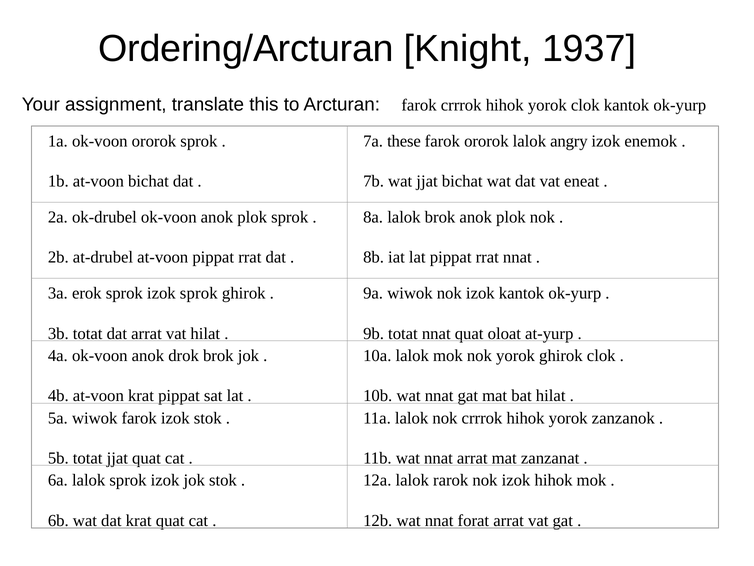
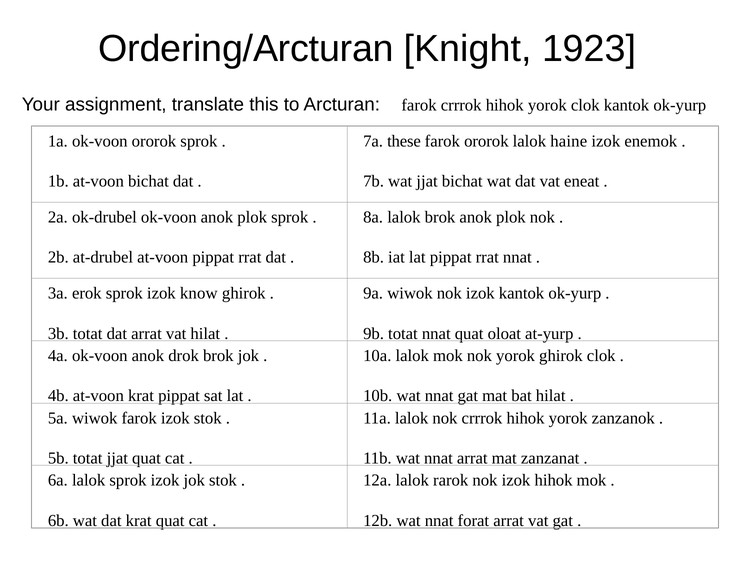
1937: 1937 -> 1923
angry: angry -> haine
izok sprok: sprok -> know
